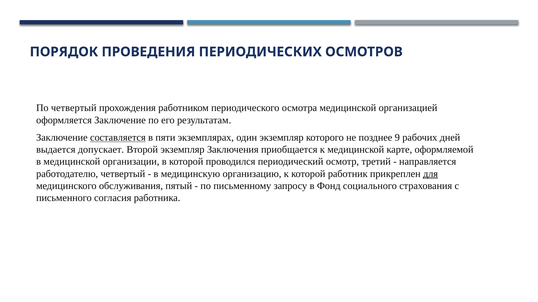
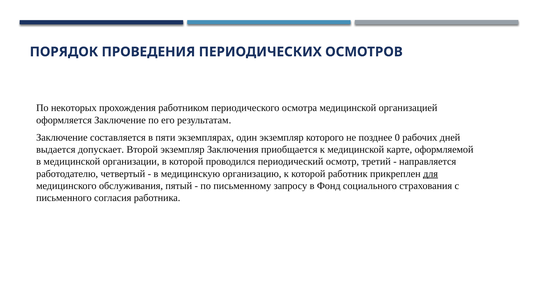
По четвертый: четвертый -> некоторых
составляется underline: present -> none
9: 9 -> 0
